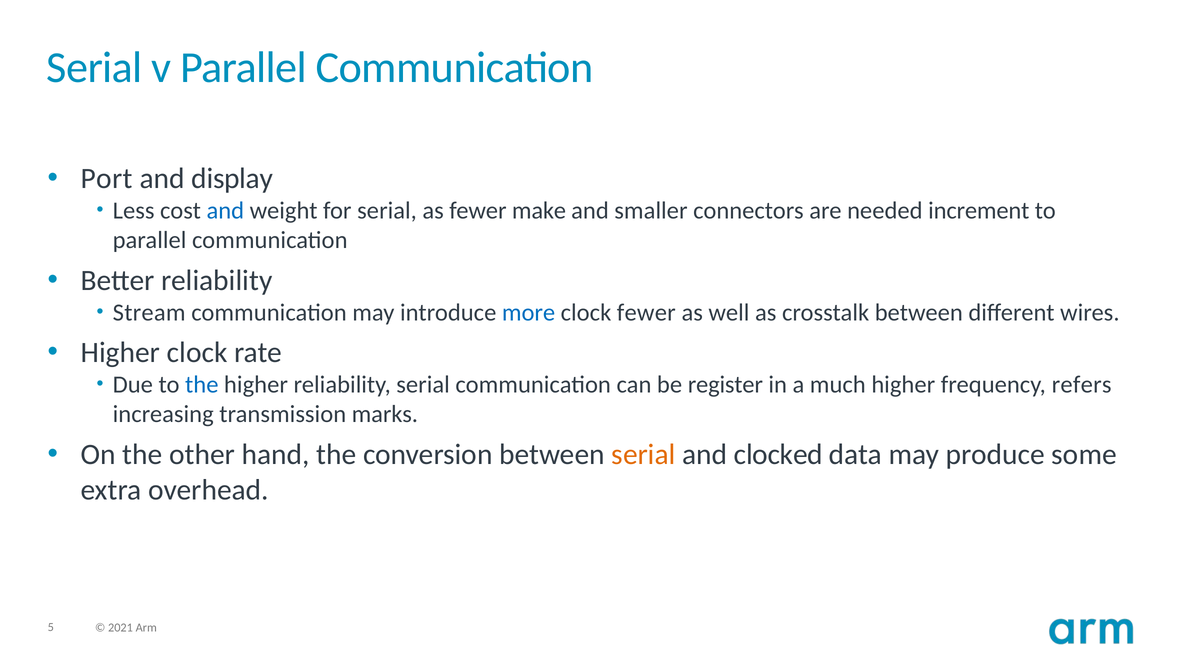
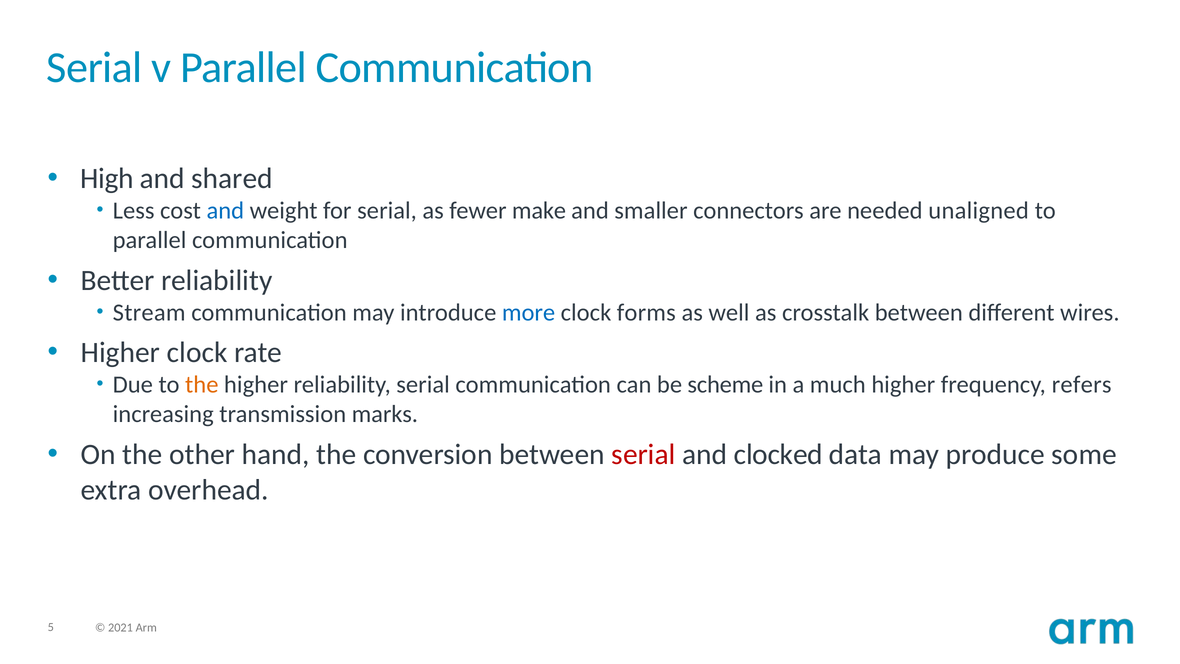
Port: Port -> High
display: display -> shared
increment: increment -> unaligned
clock fewer: fewer -> forms
the at (202, 385) colour: blue -> orange
register: register -> scheme
serial at (644, 454) colour: orange -> red
